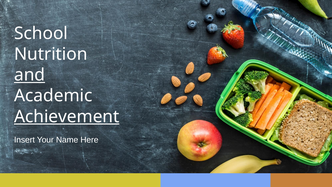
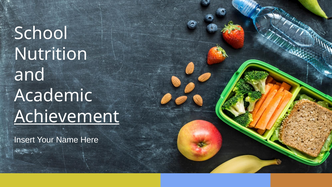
and underline: present -> none
